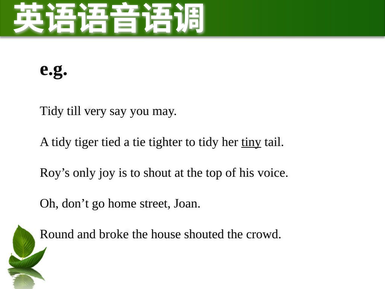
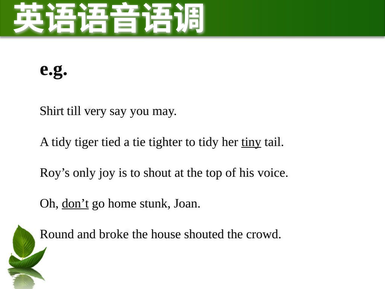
Tidy at (52, 111): Tidy -> Shirt
don’t underline: none -> present
street: street -> stunk
